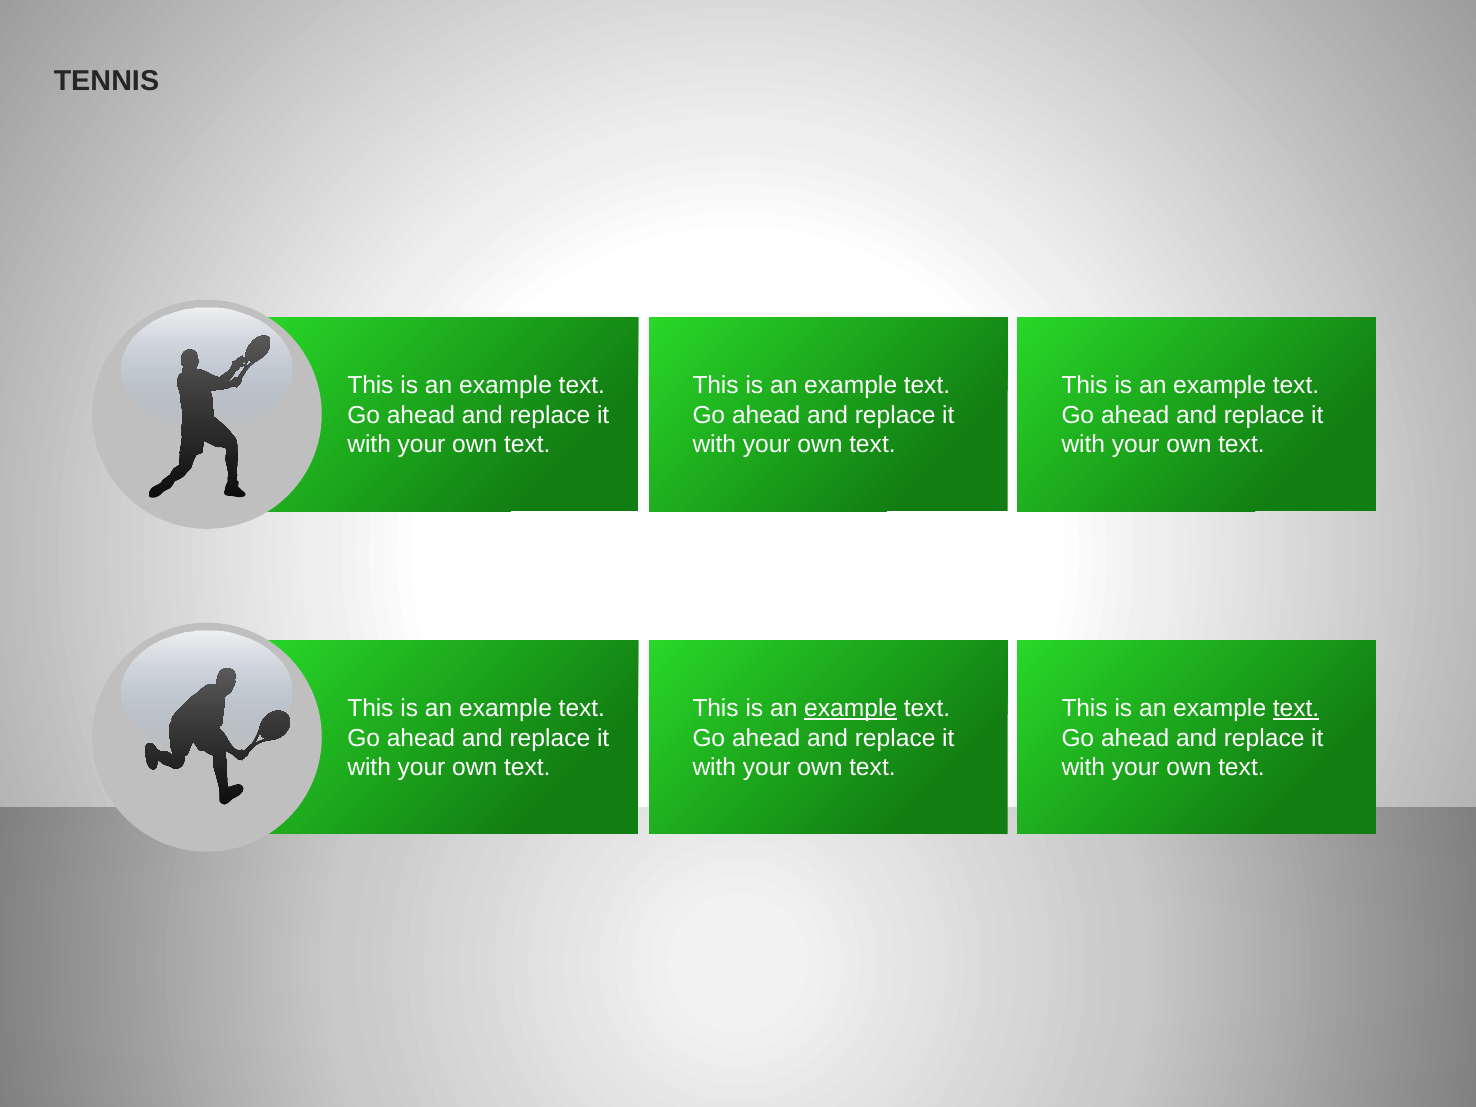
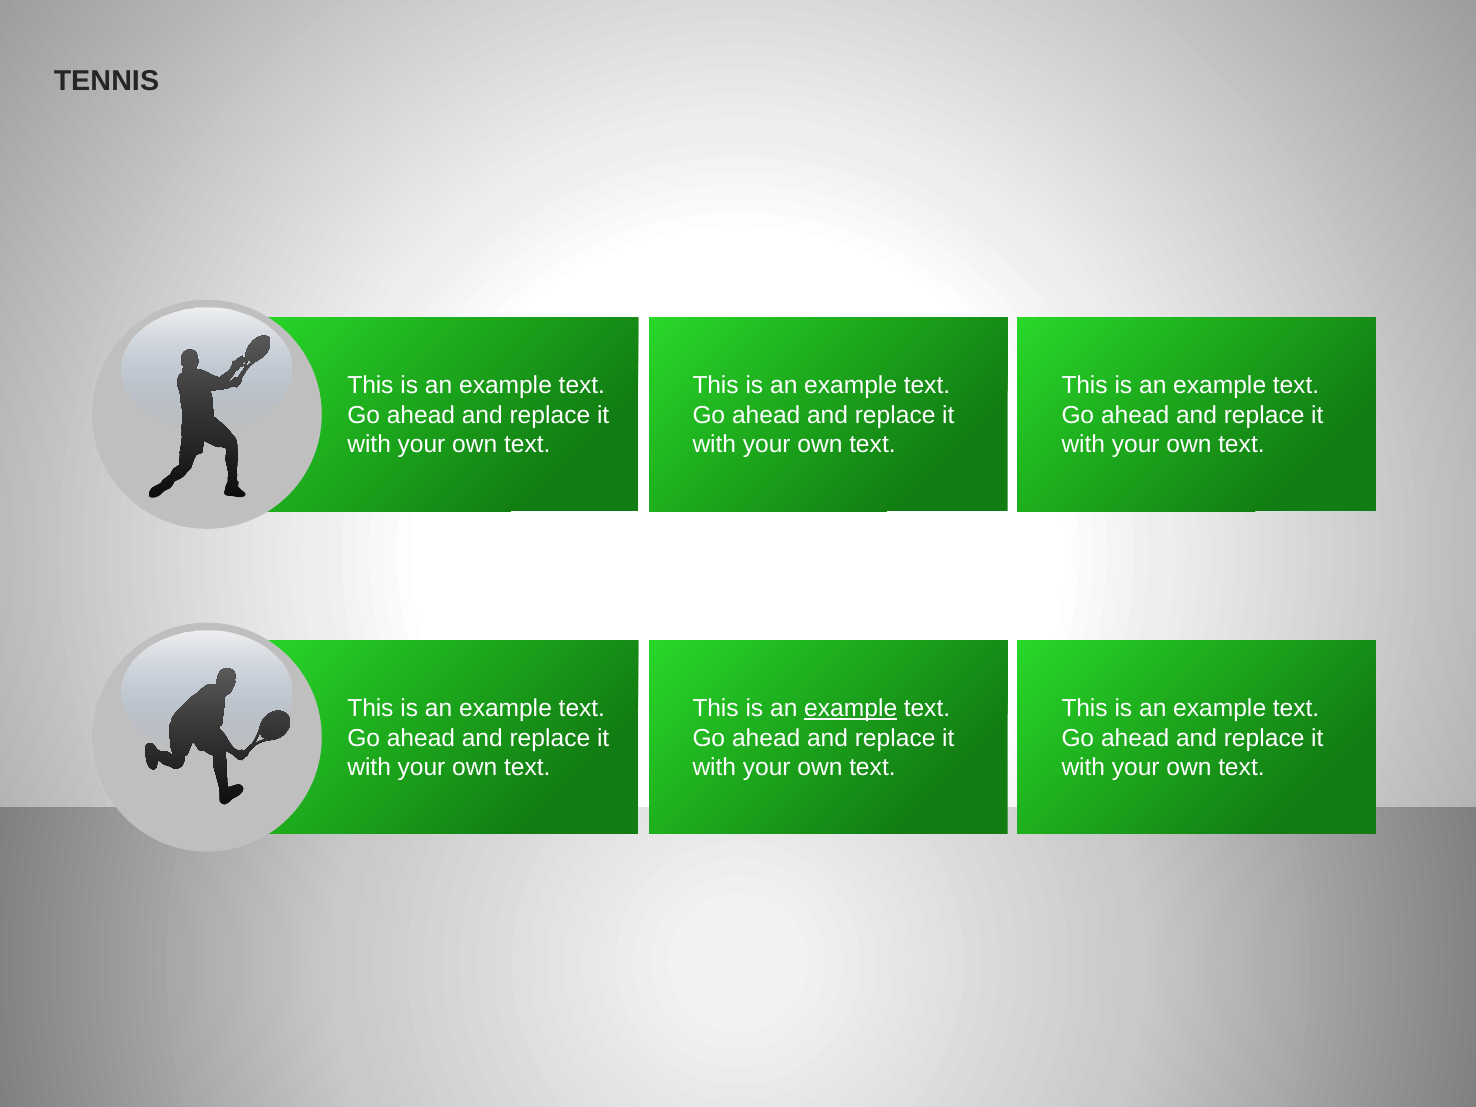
text at (1296, 709) underline: present -> none
